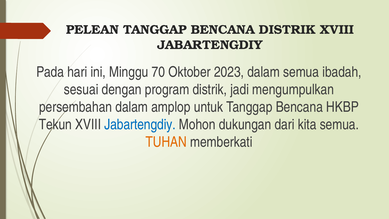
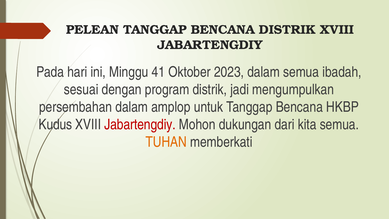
70: 70 -> 41
Tekun: Tekun -> Kudus
Jabartengdiy at (140, 125) colour: blue -> red
